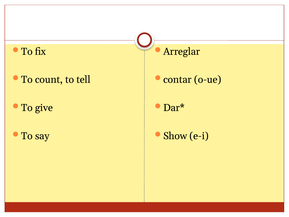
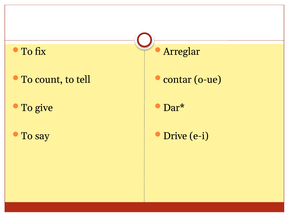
Show: Show -> Drive
